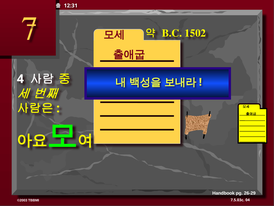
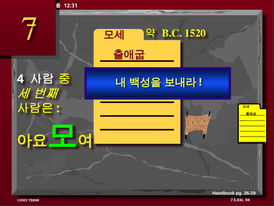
1502: 1502 -> 1520
